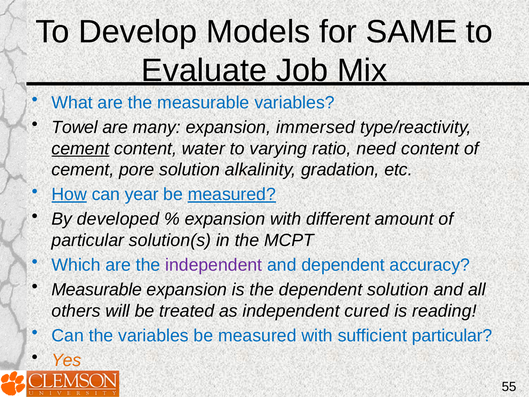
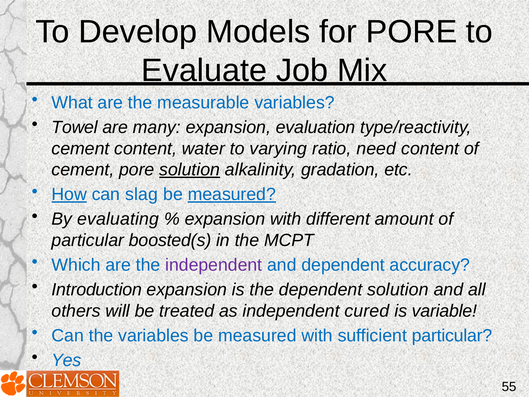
for SAME: SAME -> PORE
immersed: immersed -> evaluation
cement at (80, 148) underline: present -> none
solution at (190, 170) underline: none -> present
year: year -> slag
developed: developed -> evaluating
solution(s: solution(s -> boosted(s
Measurable at (97, 290): Measurable -> Introduction
reading: reading -> variable
Yes colour: orange -> blue
